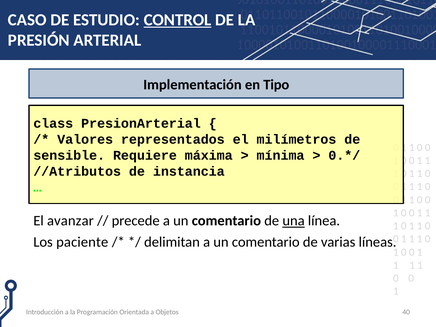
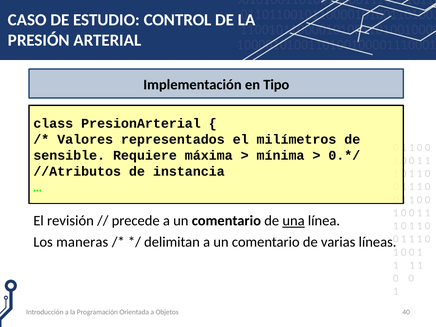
CONTROL underline: present -> none
avanzar: avanzar -> revisión
paciente: paciente -> maneras
